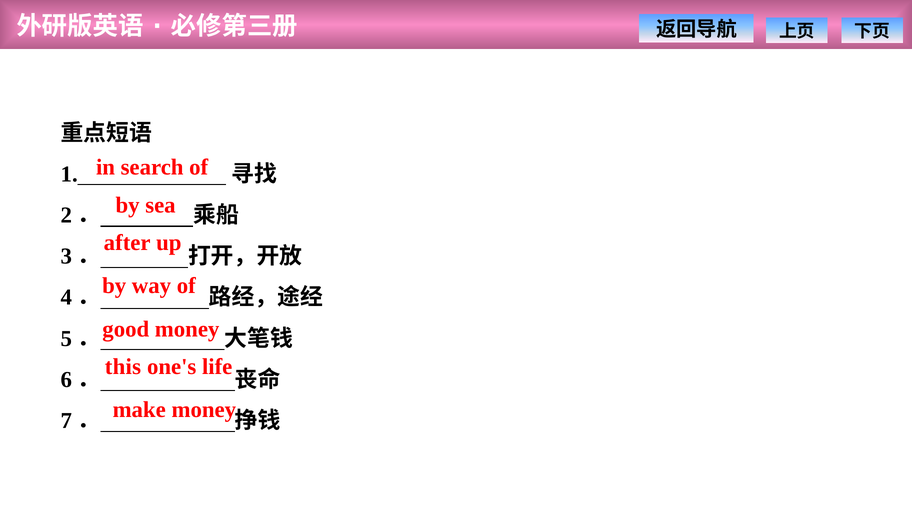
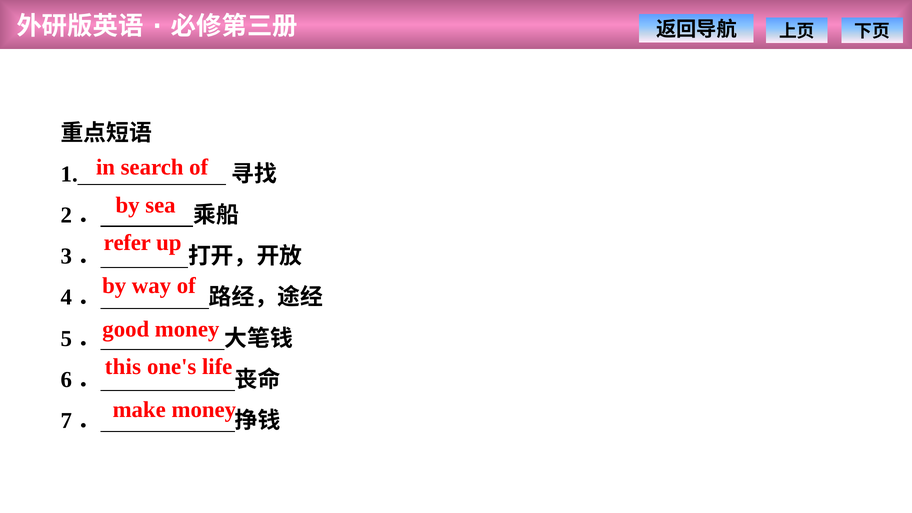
after: after -> refer
